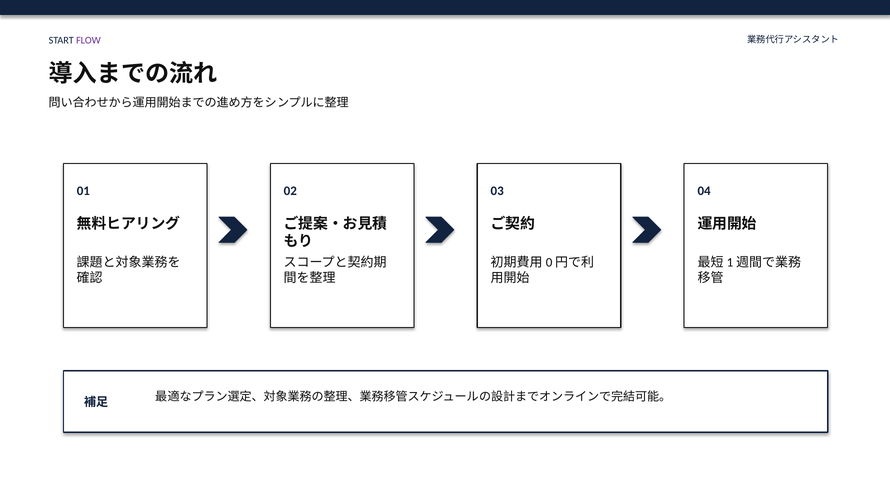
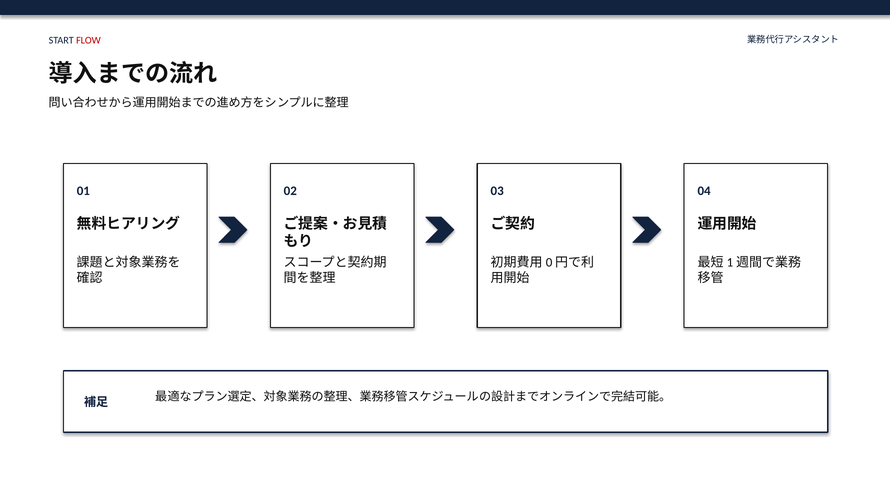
FLOW colour: purple -> red
